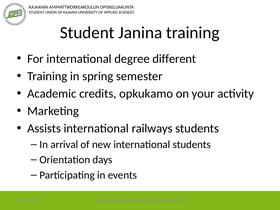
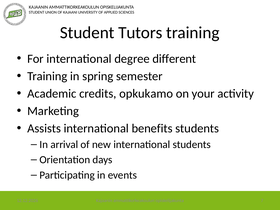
Janina: Janina -> Tutors
railways: railways -> benefits
